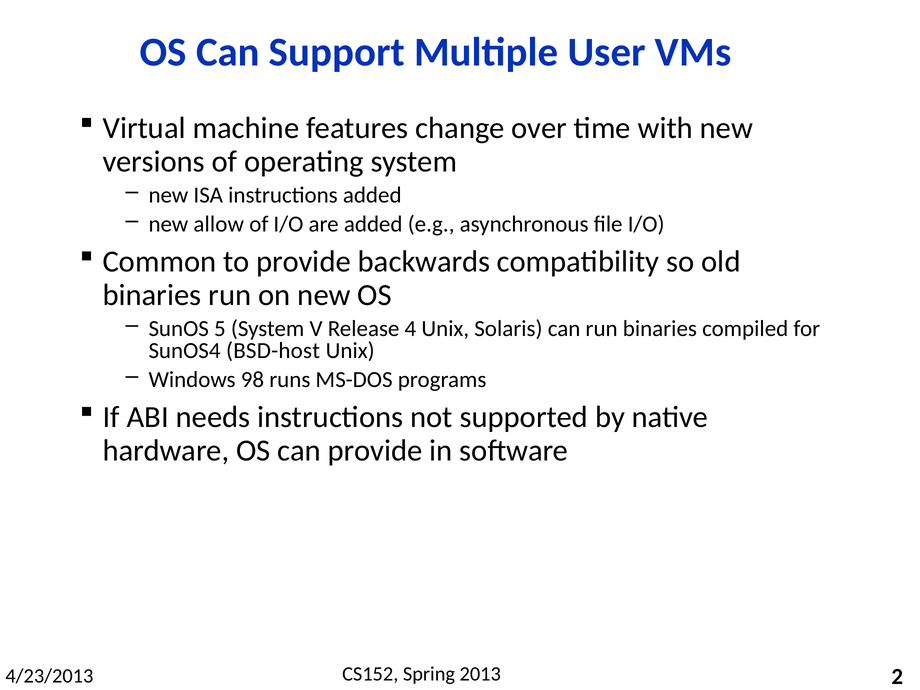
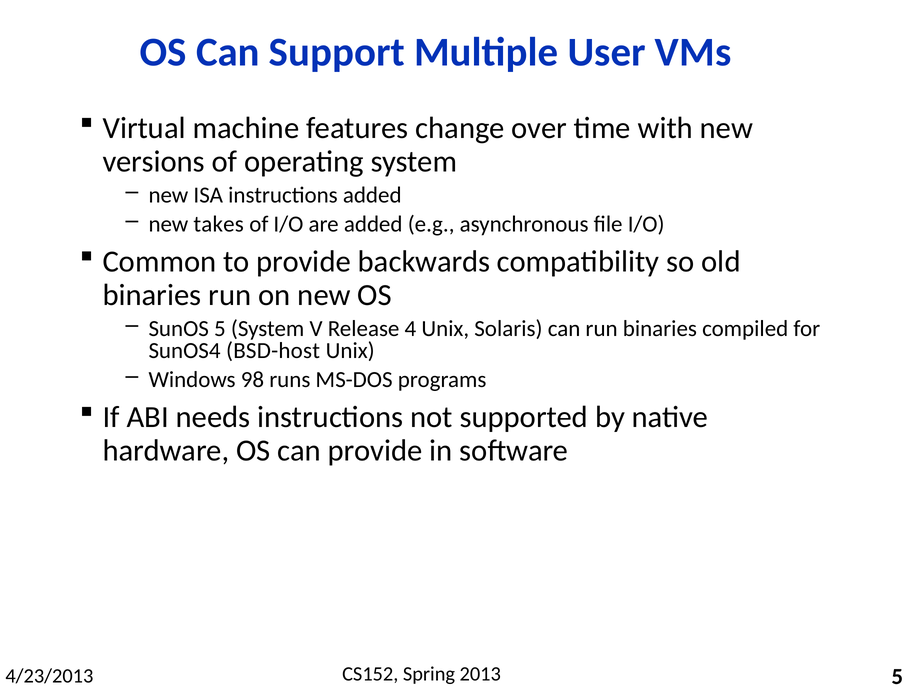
allow: allow -> takes
2 at (897, 677): 2 -> 5
